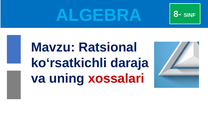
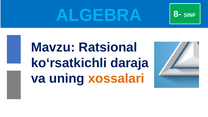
xossalari colour: red -> orange
